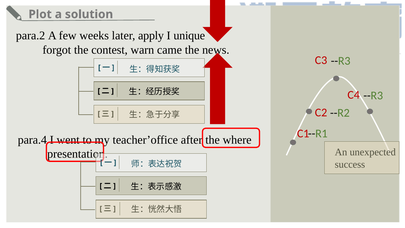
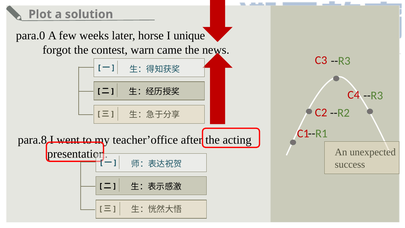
para.2: para.2 -> para.0
apply: apply -> horse
para.4: para.4 -> para.8
where: where -> acting
